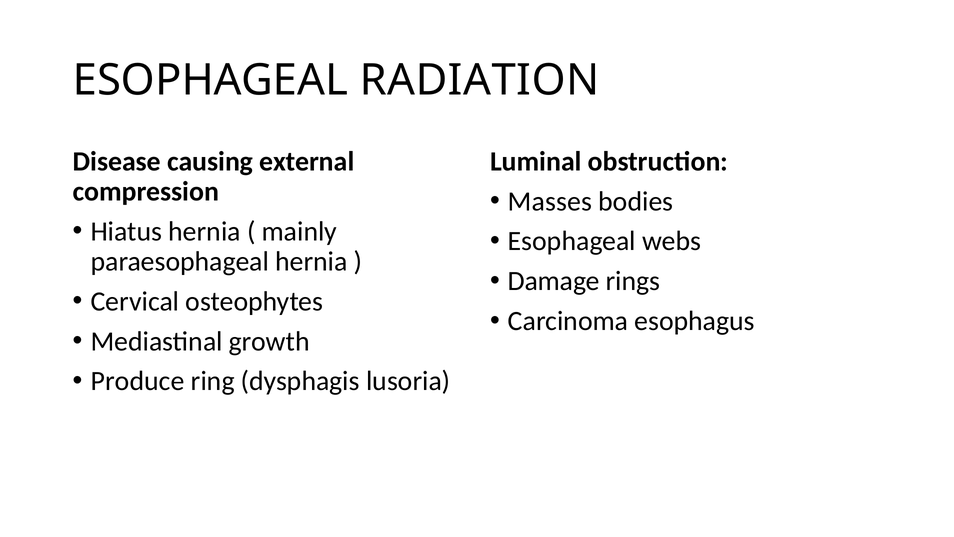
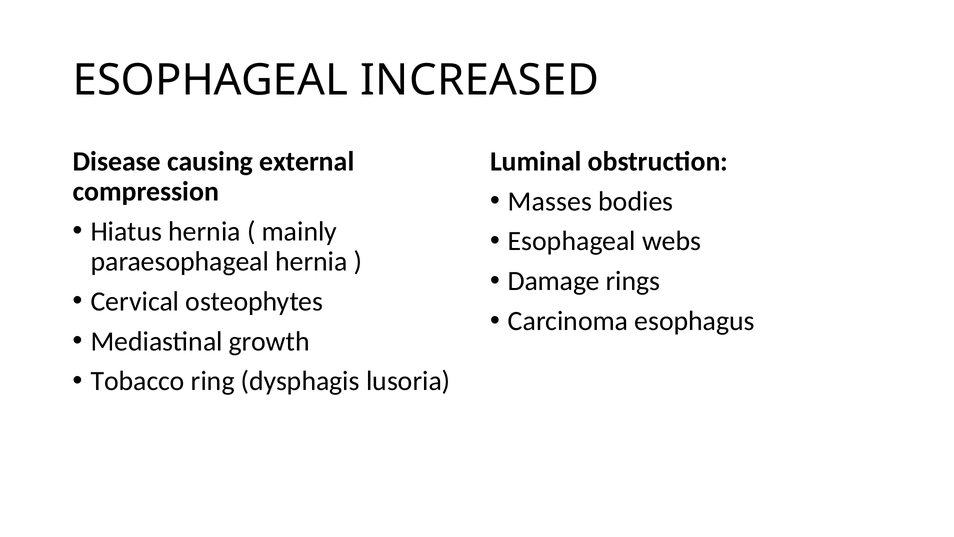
RADIATION: RADIATION -> INCREASED
Produce: Produce -> Tobacco
